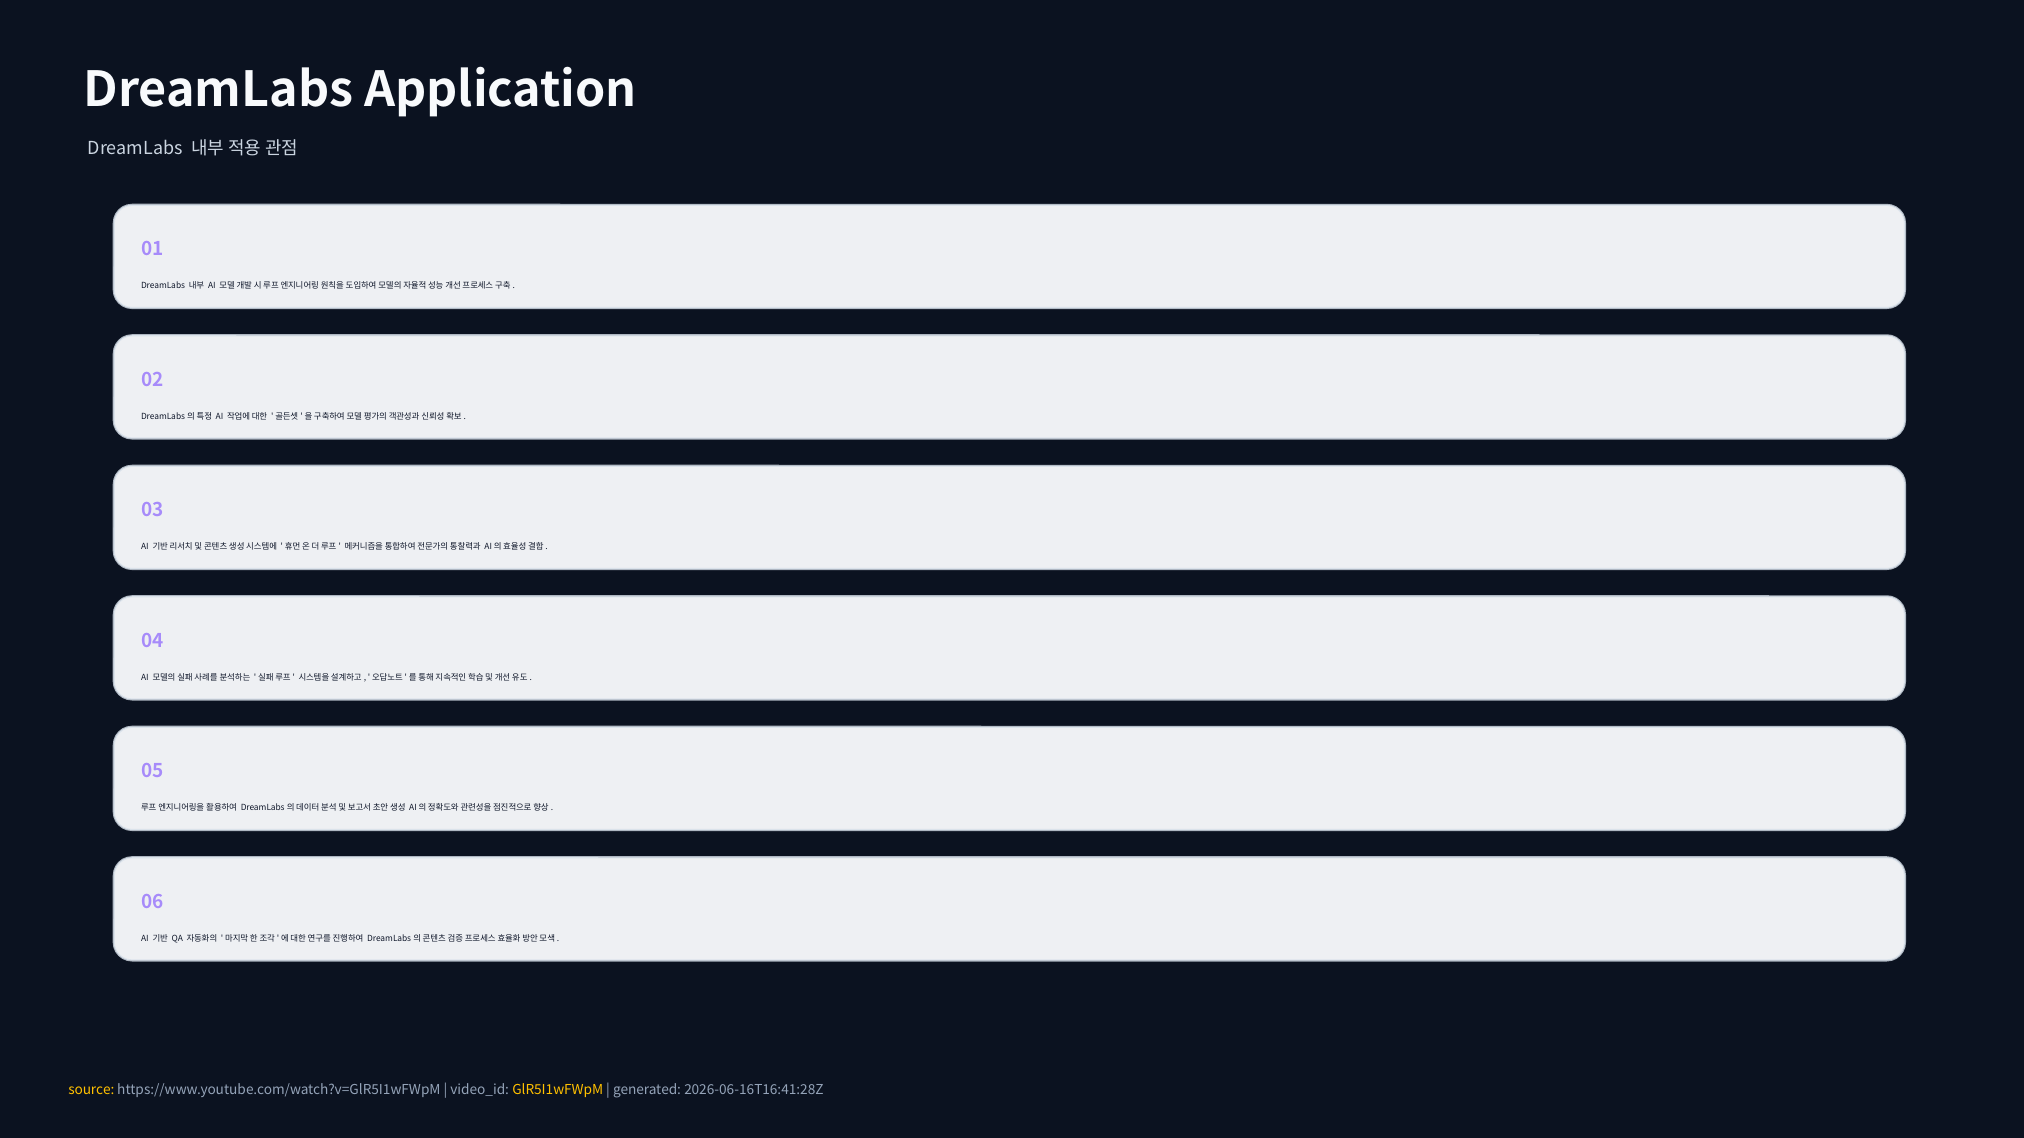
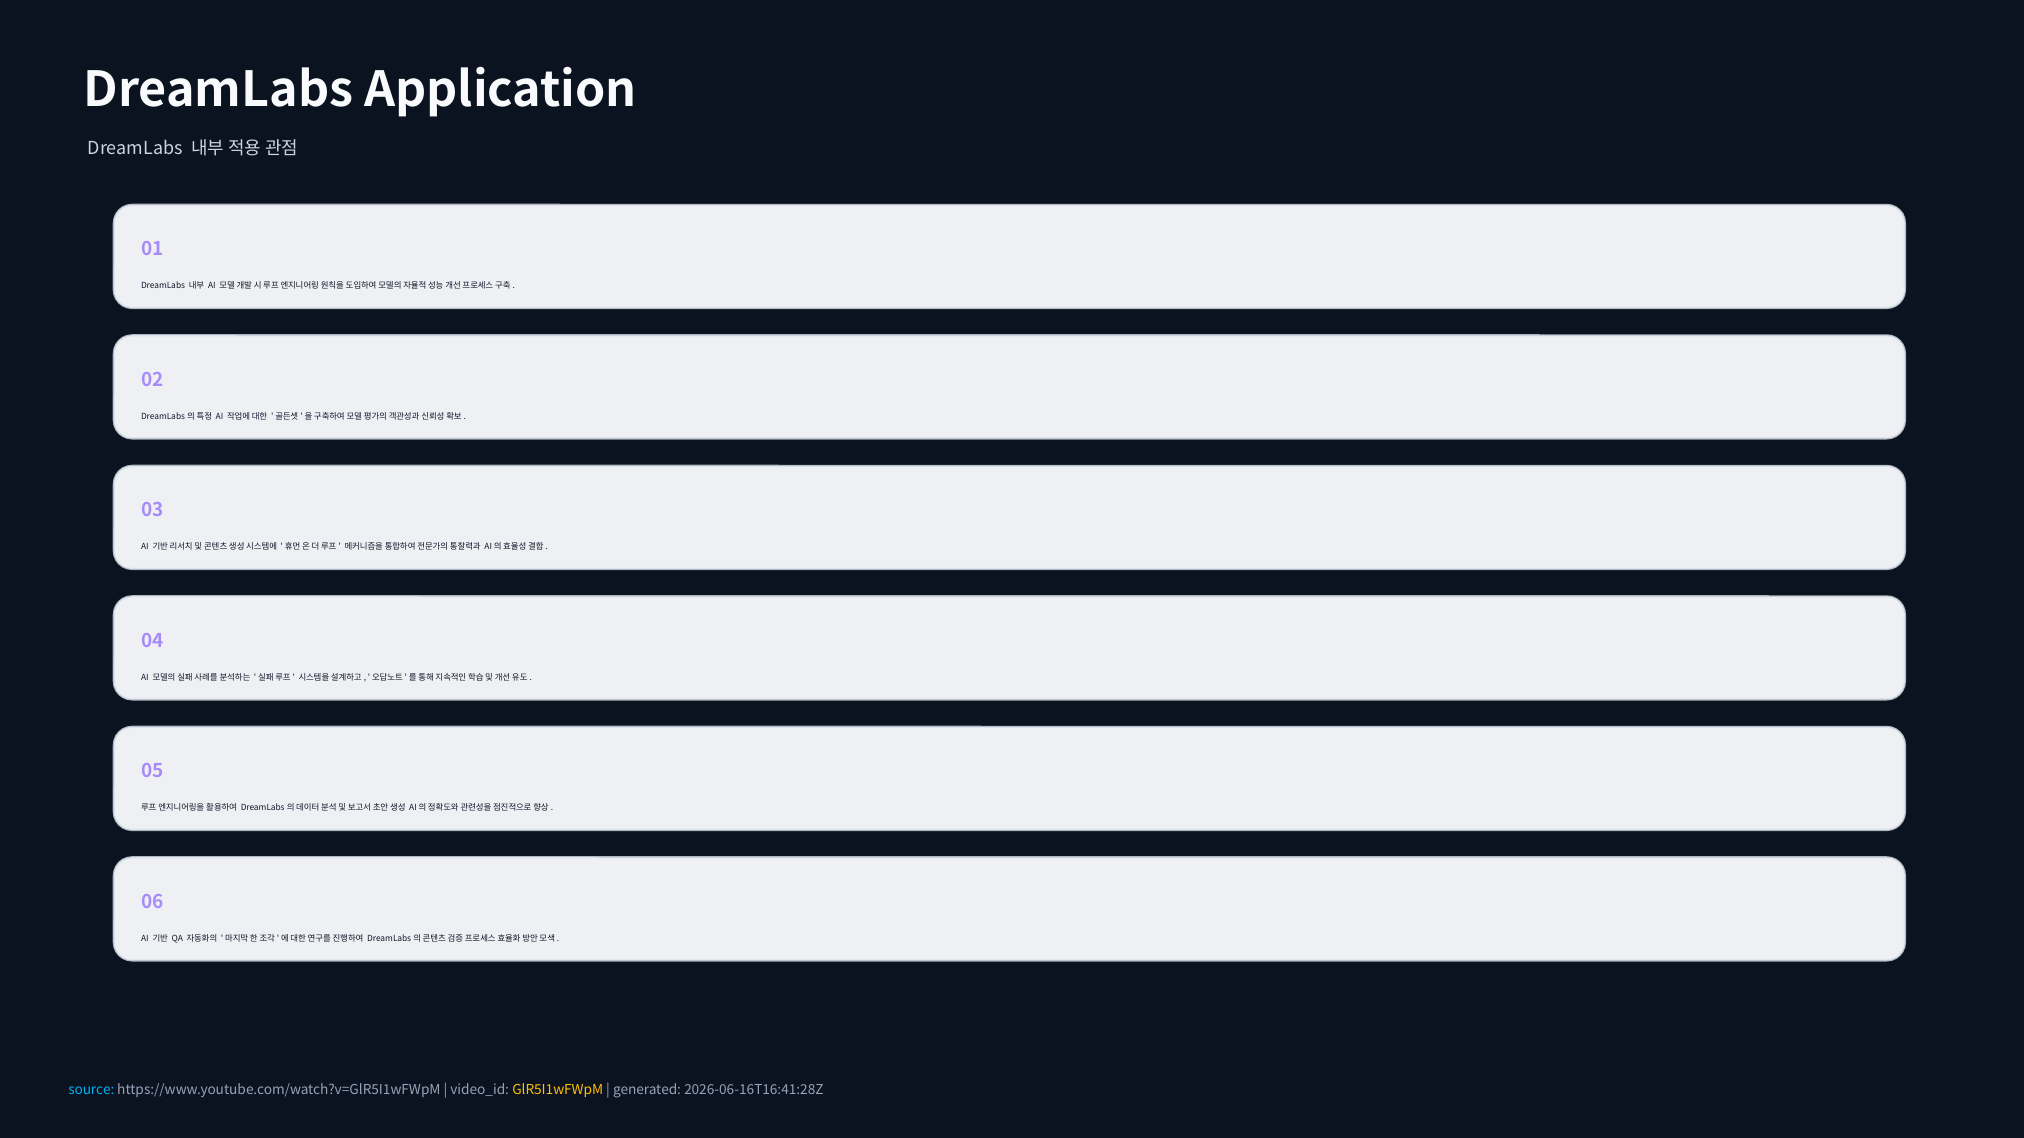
source colour: yellow -> light blue
